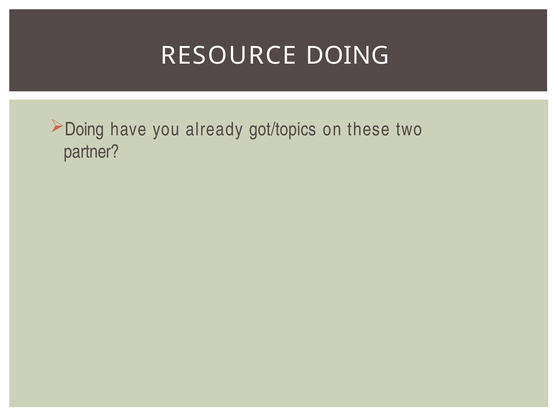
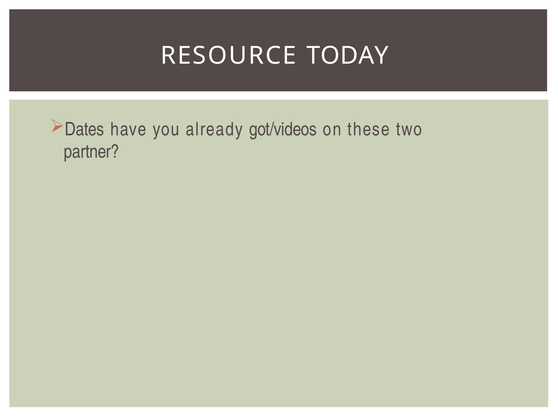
RESOURCE DOING: DOING -> TODAY
Doing at (84, 130): Doing -> Dates
got/topics: got/topics -> got/videos
